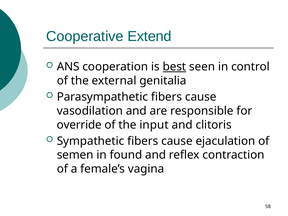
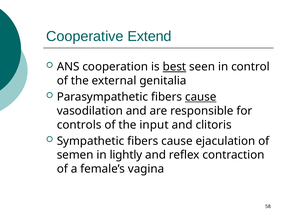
cause at (201, 97) underline: none -> present
override: override -> controls
found: found -> lightly
